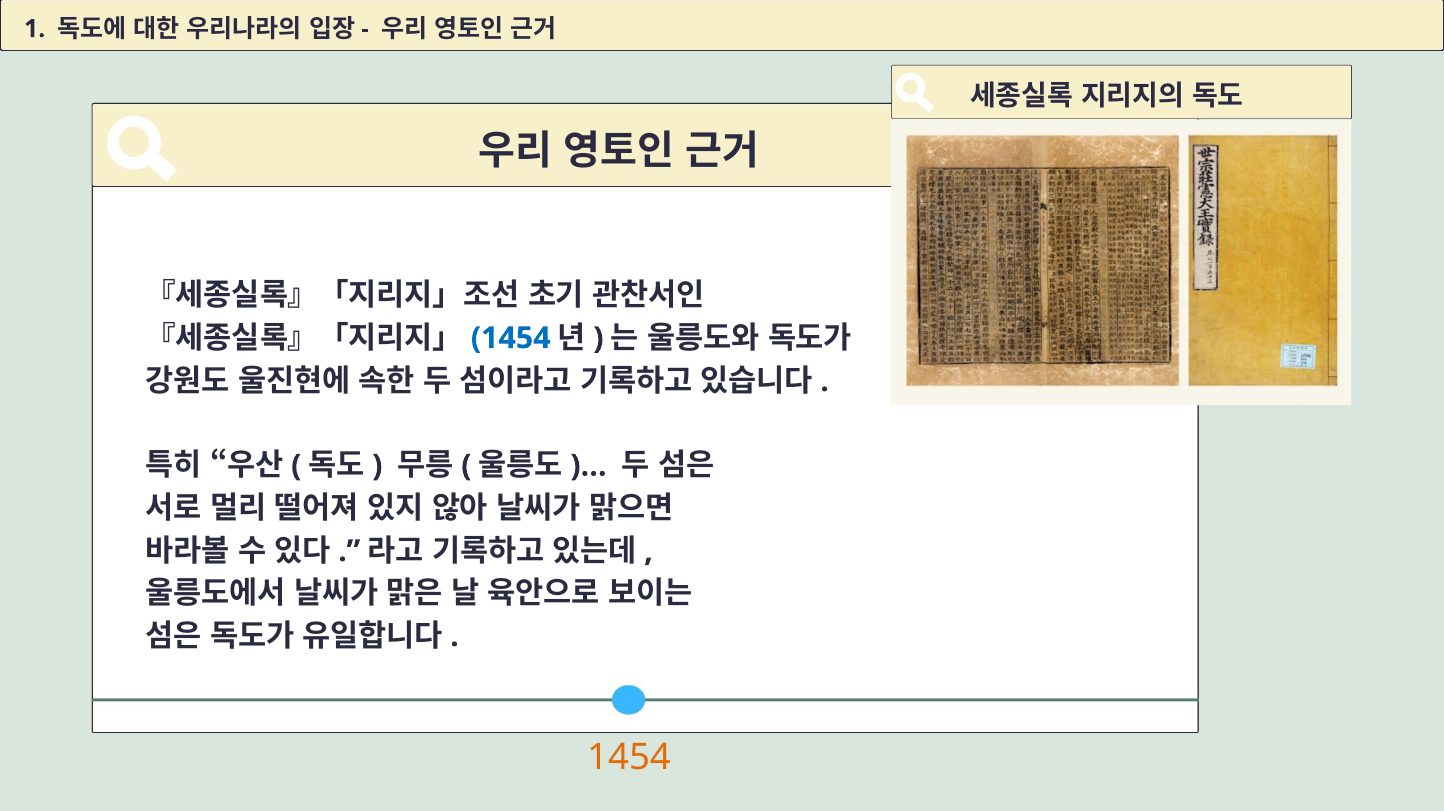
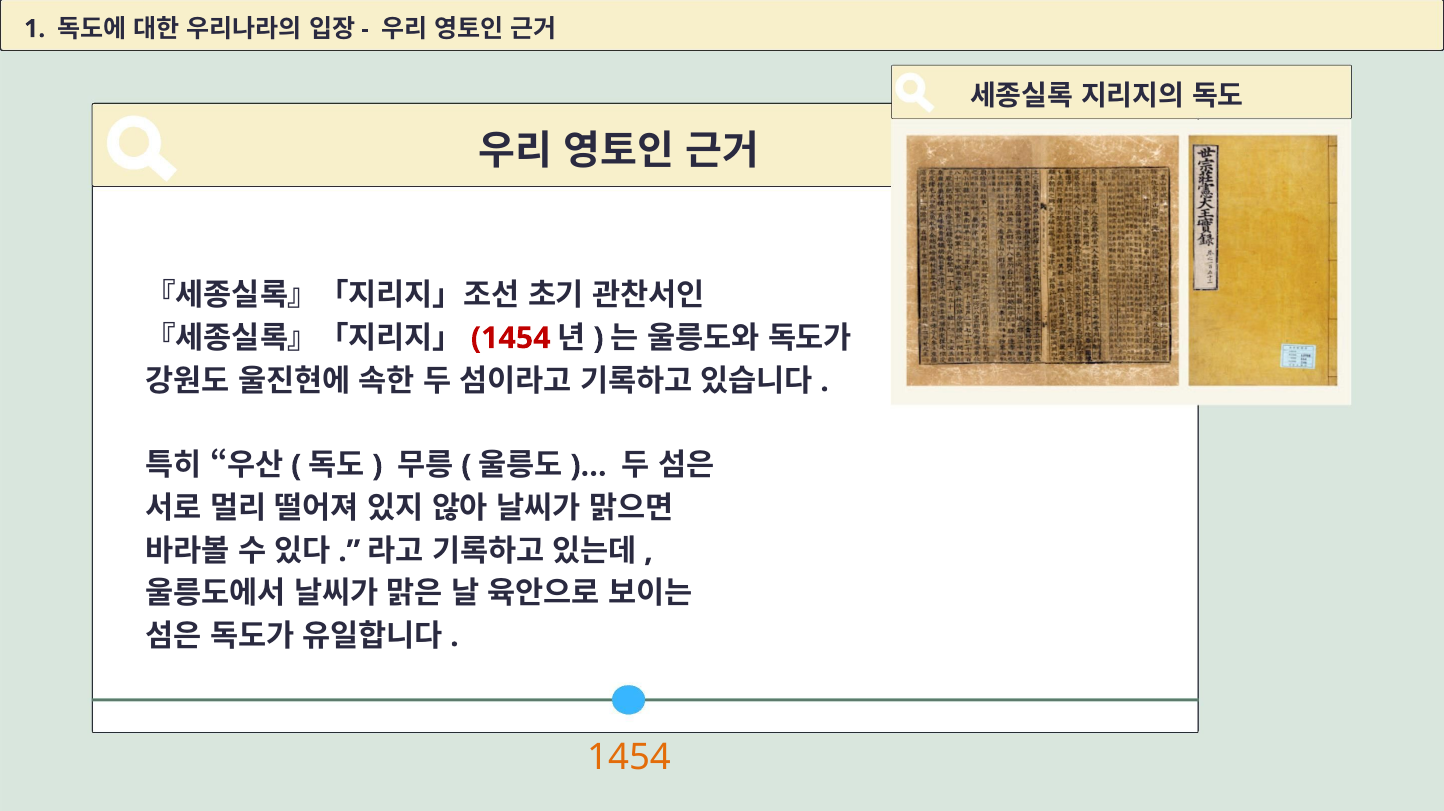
1454 at (511, 338) colour: blue -> red
